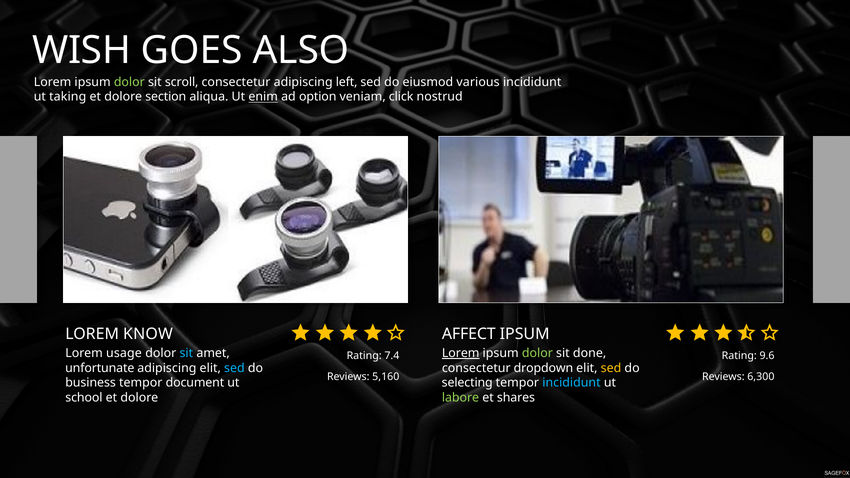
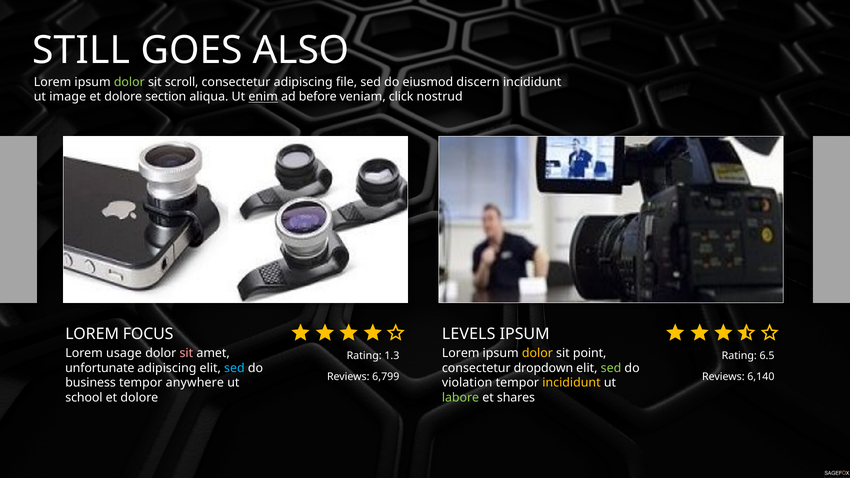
WISH: WISH -> STILL
left: left -> file
various: various -> discern
taking: taking -> image
option: option -> before
KNOW: KNOW -> FOCUS
AFFECT: AFFECT -> LEVELS
sit at (186, 353) colour: light blue -> pink
Lorem at (461, 353) underline: present -> none
dolor at (537, 353) colour: light green -> yellow
done: done -> point
7.4: 7.4 -> 1.3
9.6: 9.6 -> 6.5
sed at (611, 368) colour: yellow -> light green
5,160: 5,160 -> 6,799
6,300: 6,300 -> 6,140
document: document -> anywhere
selecting: selecting -> violation
incididunt at (571, 383) colour: light blue -> yellow
